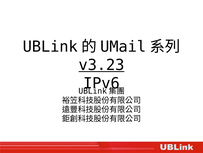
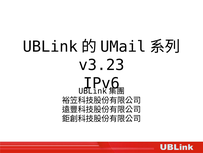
v3.23 underline: present -> none
